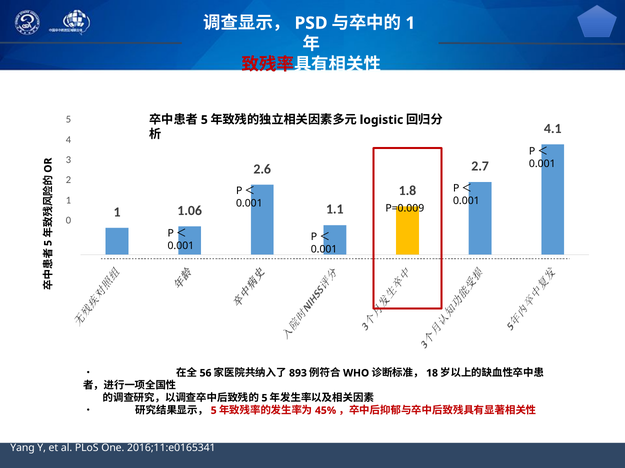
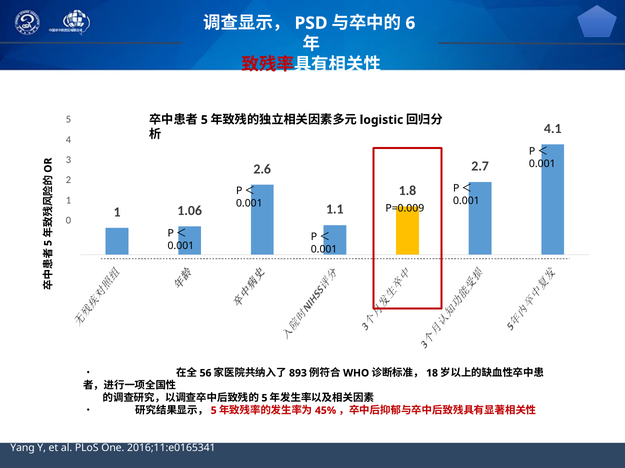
1 at (410, 23): 1 -> 6
